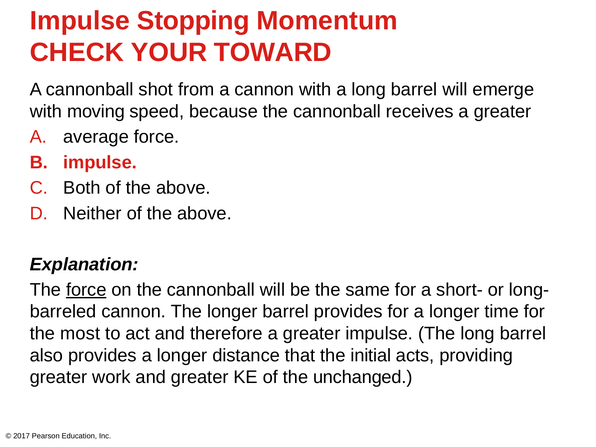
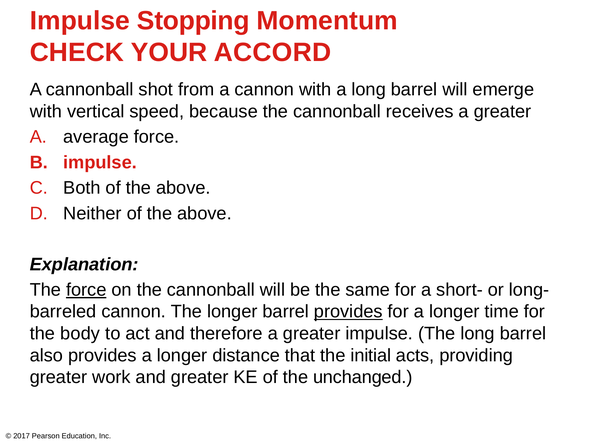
TOWARD: TOWARD -> ACCORD
moving: moving -> vertical
provides at (348, 312) underline: none -> present
most: most -> body
